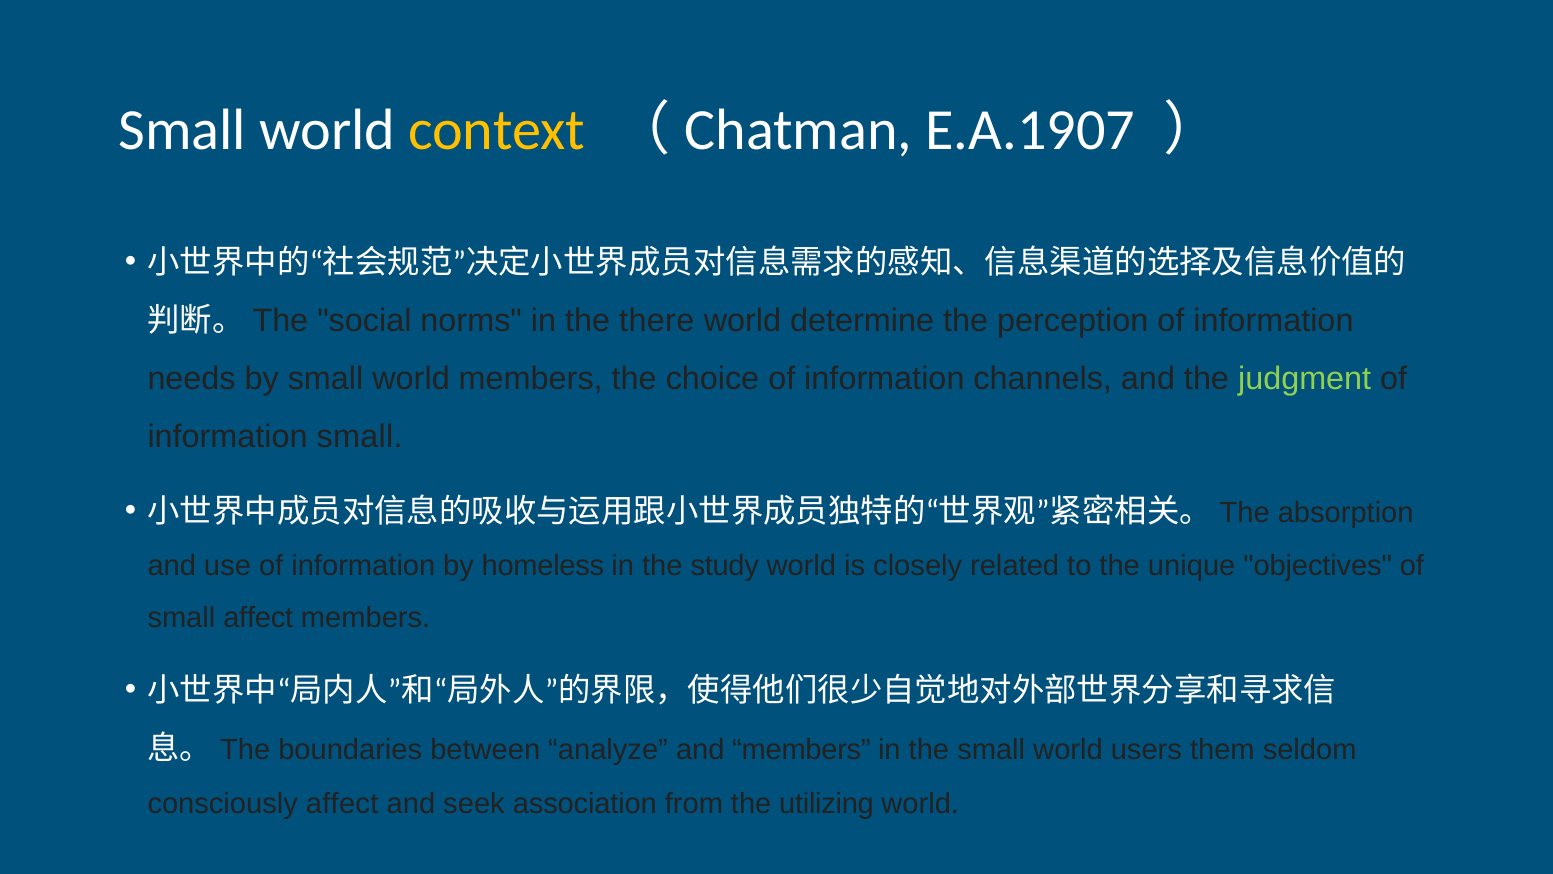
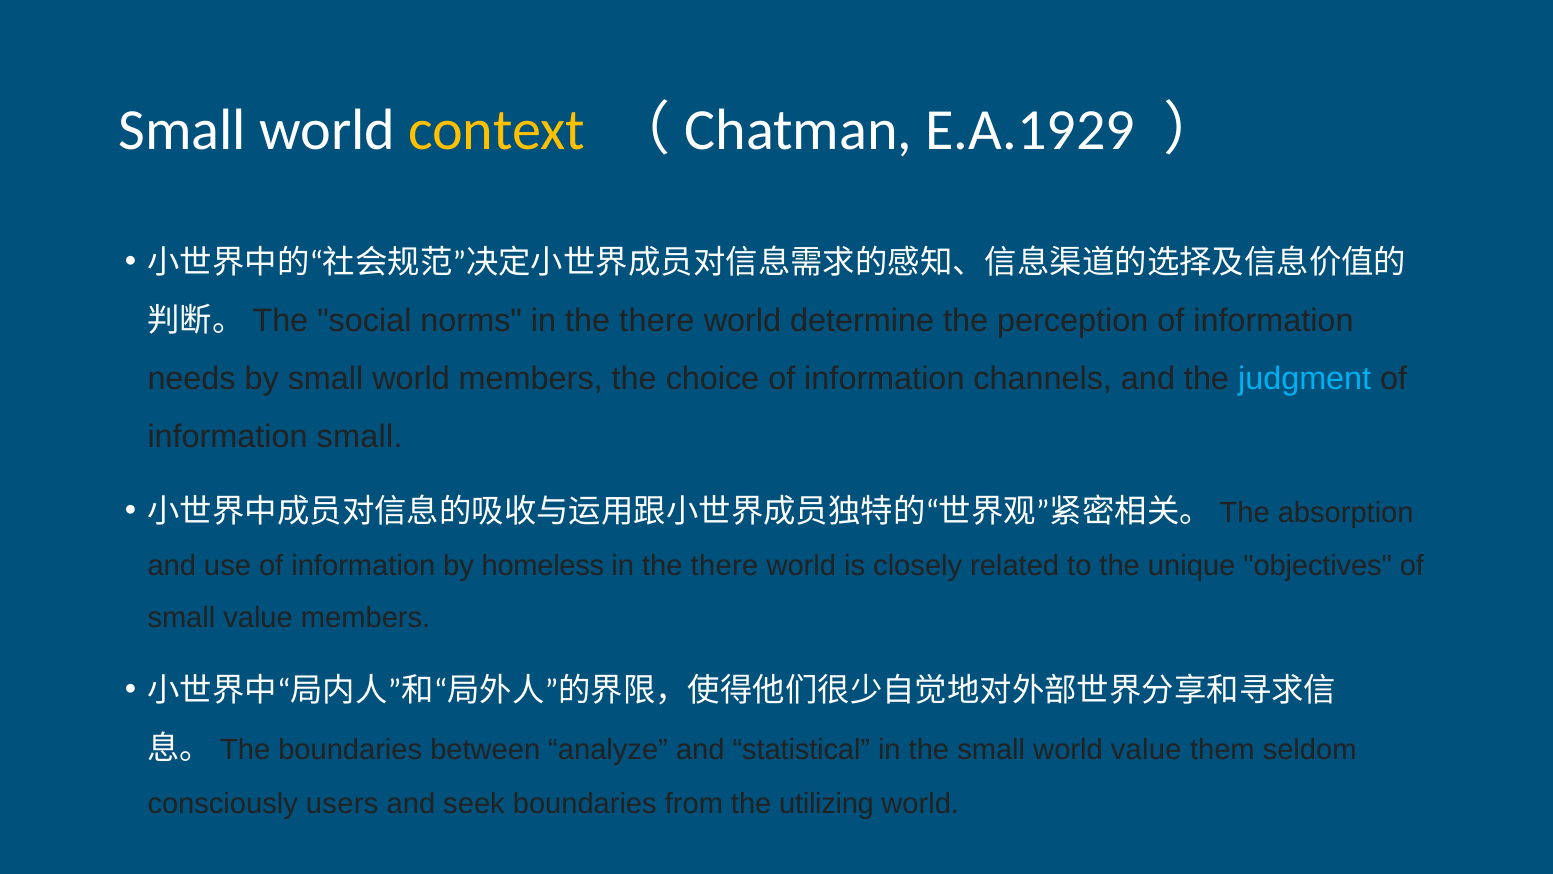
E.A.1907: E.A.1907 -> E.A.1929
judgment colour: light green -> light blue
study at (725, 566): study -> there
small affect: affect -> value
and members: members -> statistical
world users: users -> value
consciously affect: affect -> users
seek association: association -> boundaries
